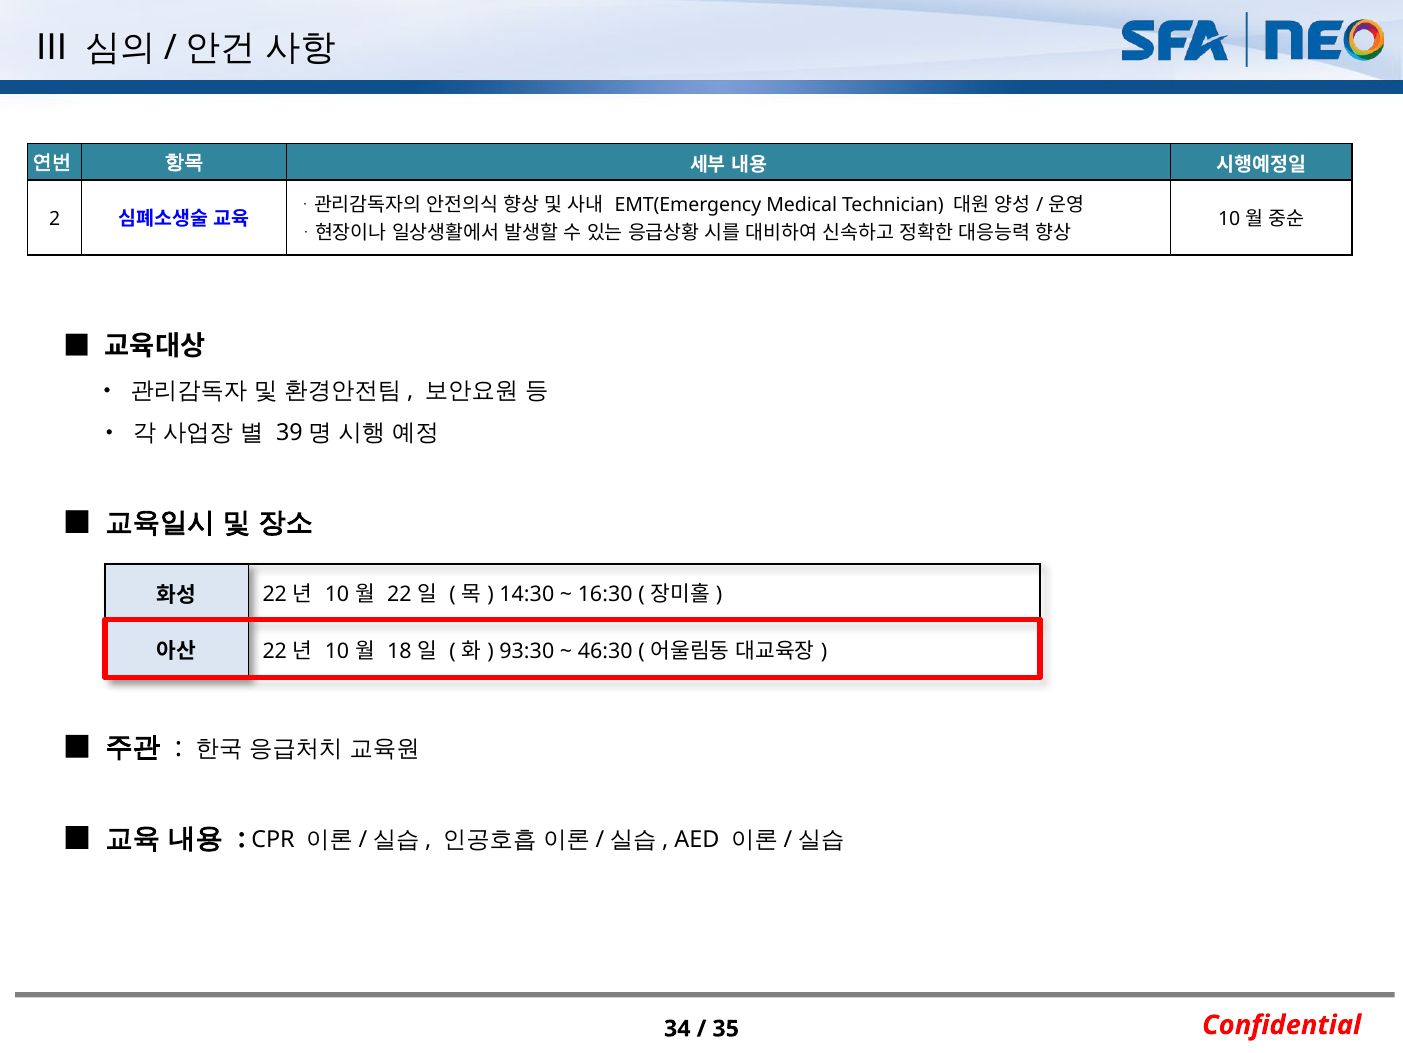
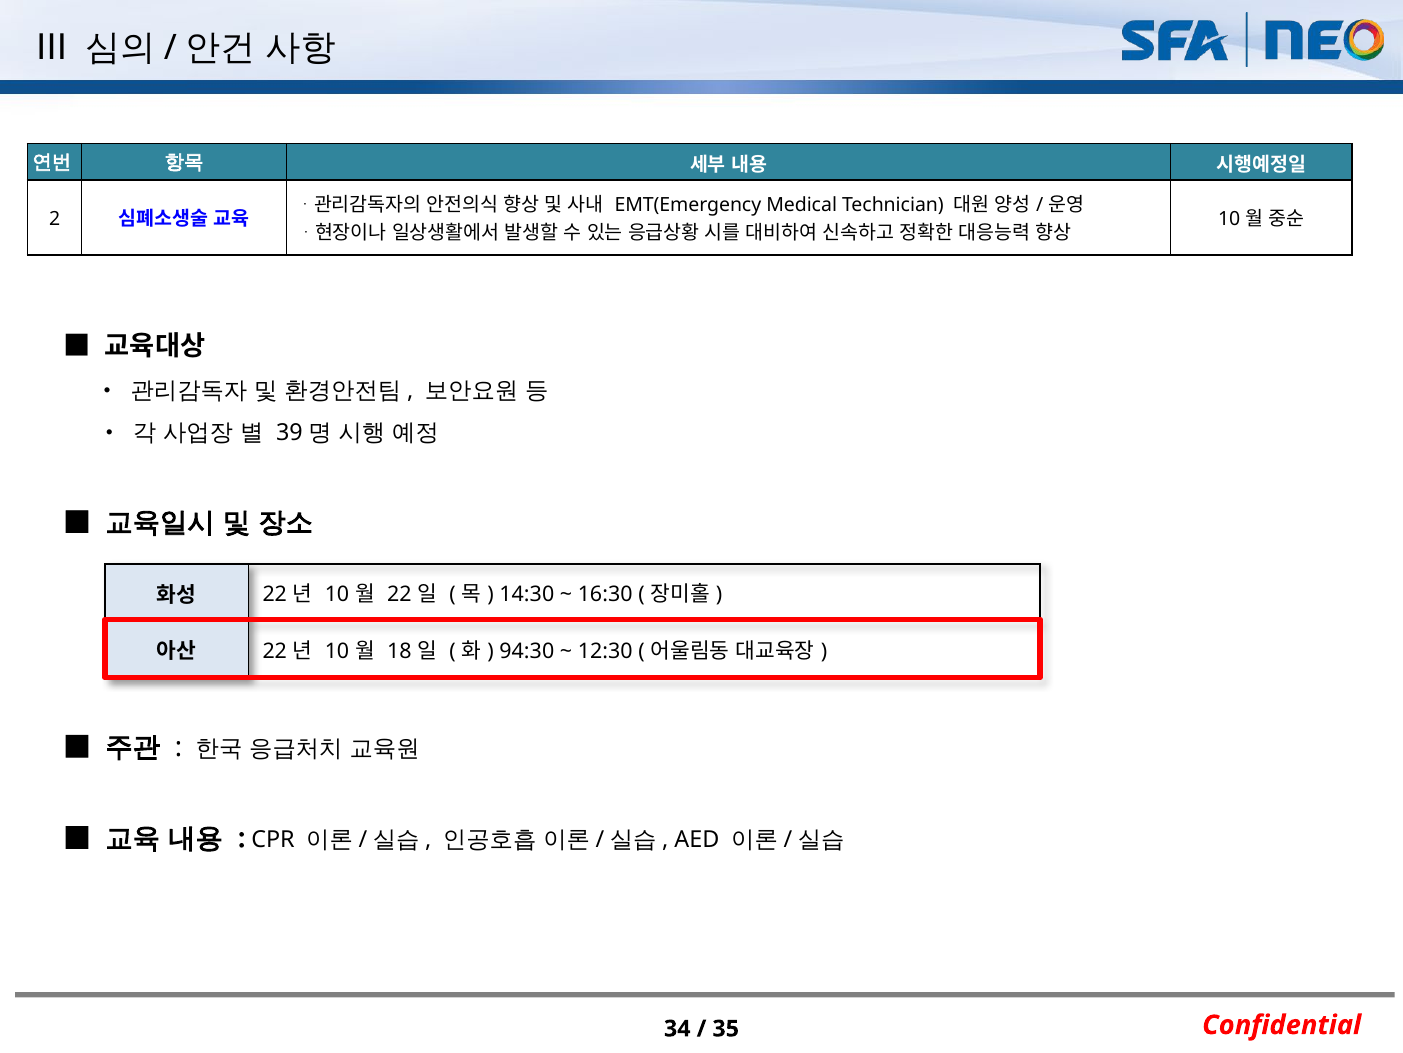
93:30: 93:30 -> 94:30
46:30: 46:30 -> 12:30
